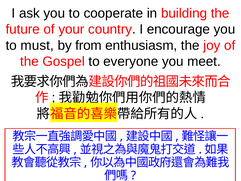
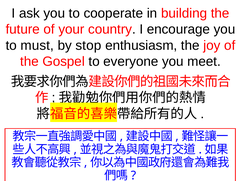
from: from -> stop
